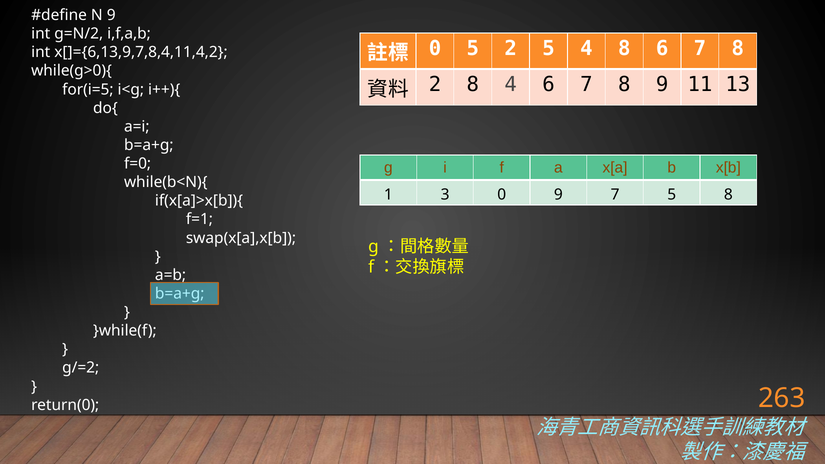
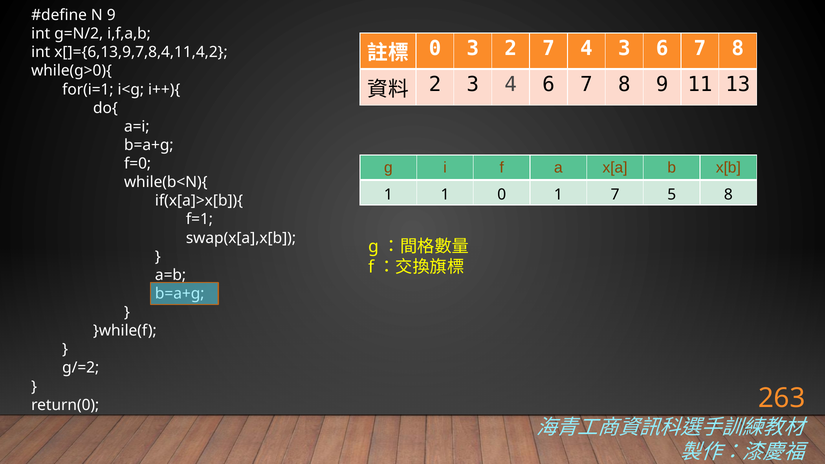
0 5: 5 -> 3
2 5: 5 -> 7
4 8: 8 -> 3
2 8: 8 -> 3
for(i=5: for(i=5 -> for(i=1
1 3: 3 -> 1
0 9: 9 -> 1
